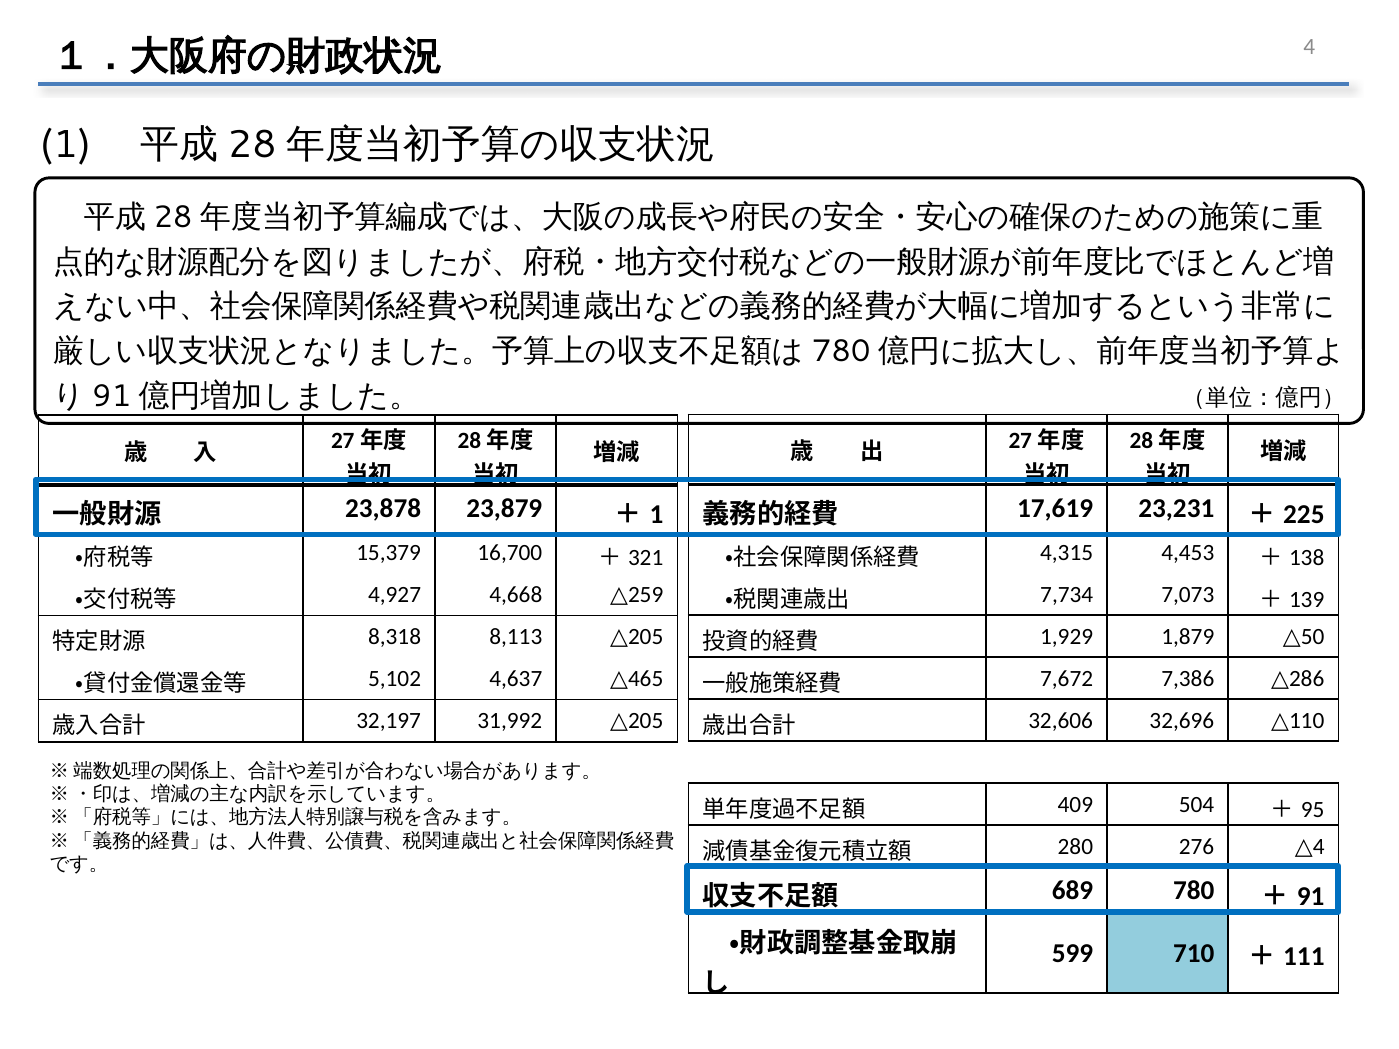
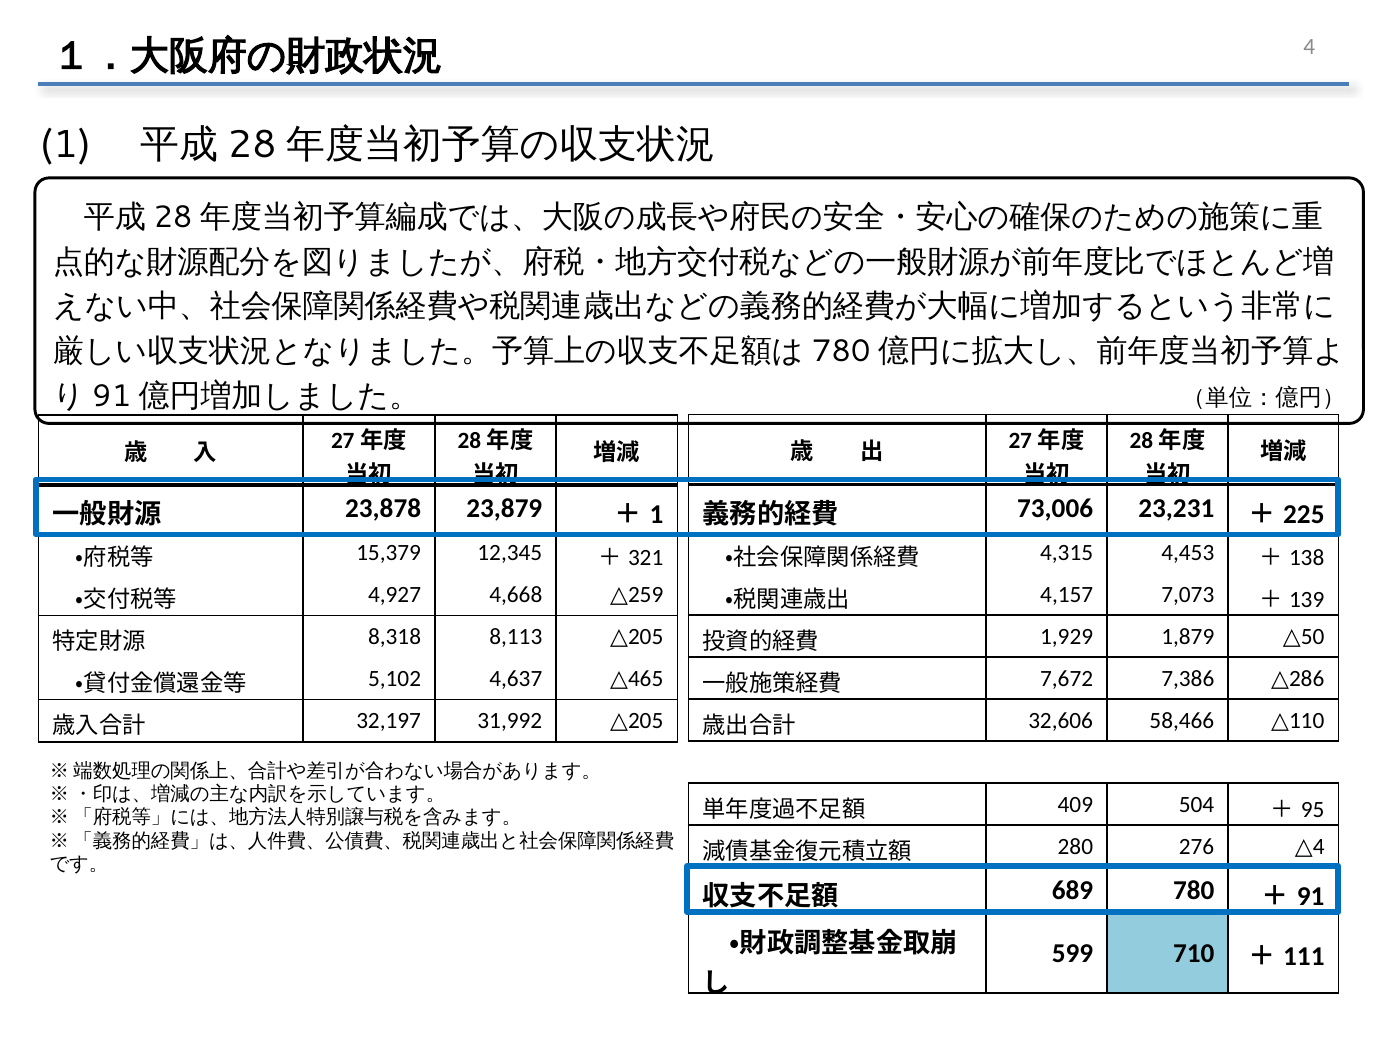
17,619: 17,619 -> 73,006
16,700: 16,700 -> 12,345
7,734: 7,734 -> 4,157
32,696: 32,696 -> 58,466
